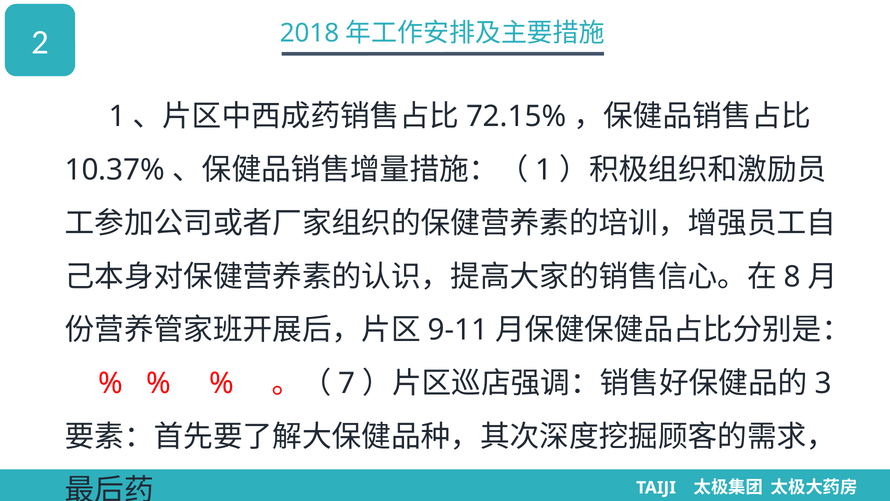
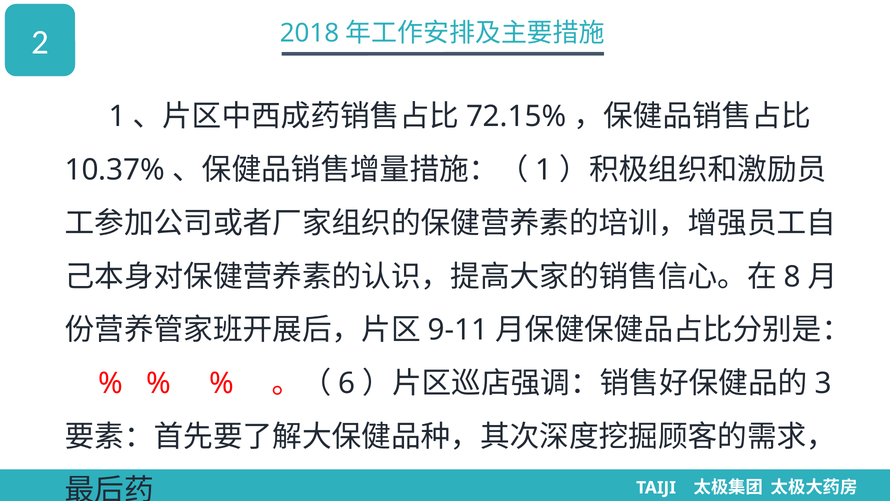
7: 7 -> 6
